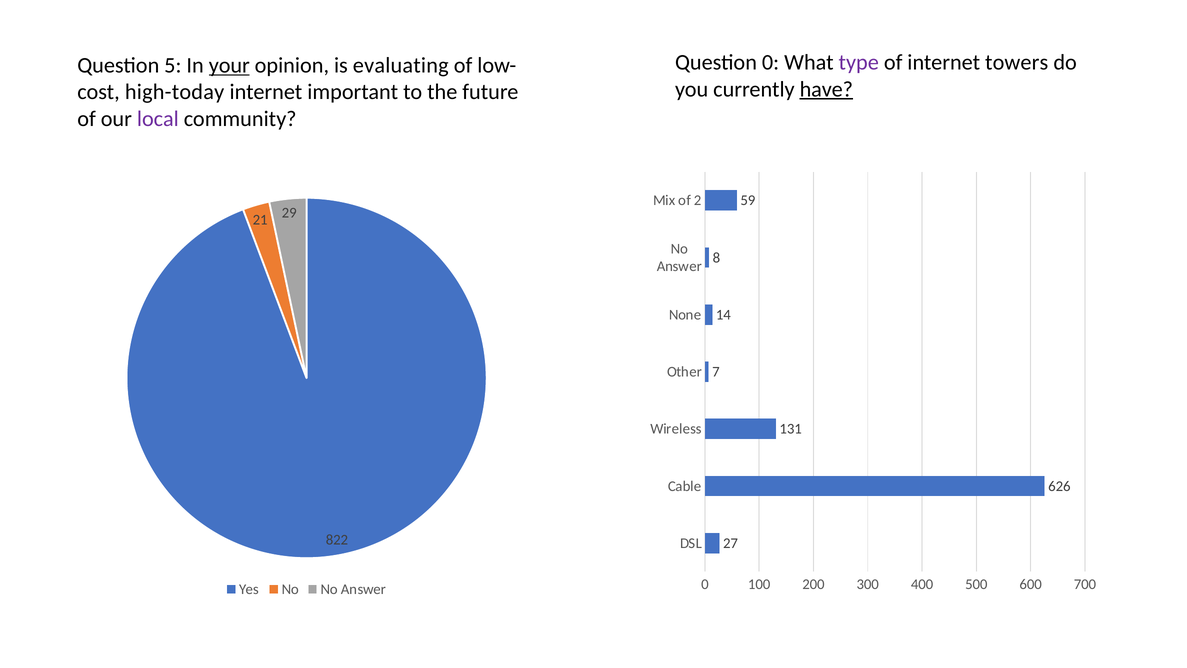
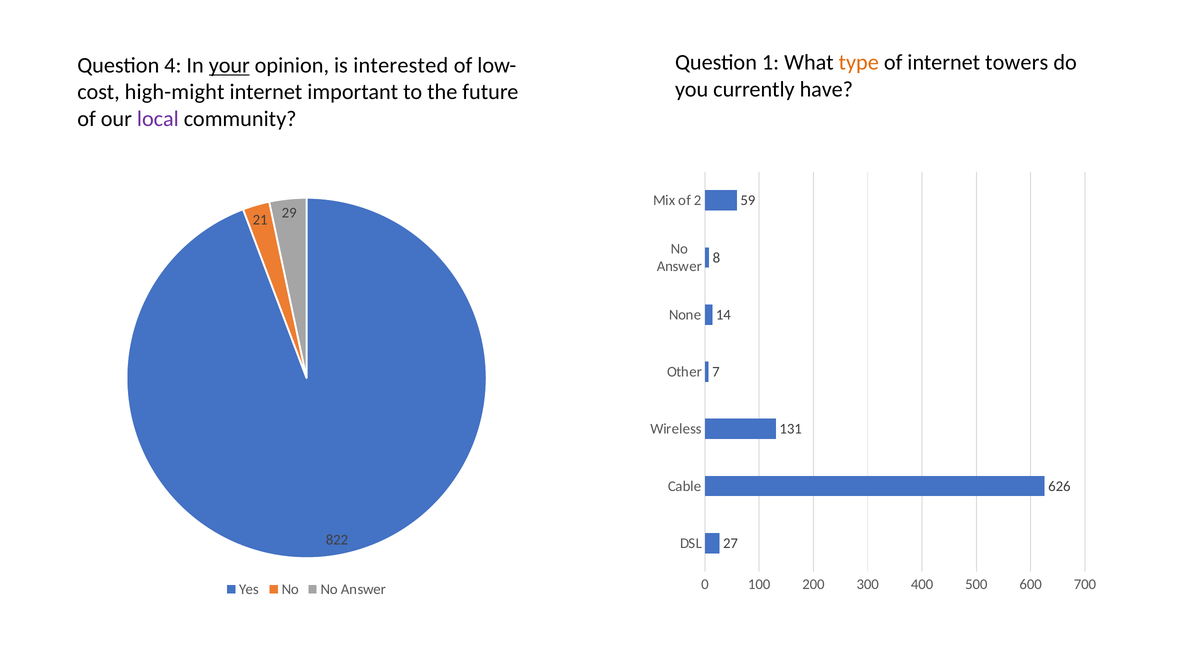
Question 0: 0 -> 1
type colour: purple -> orange
5: 5 -> 4
evaluating: evaluating -> interested
have underline: present -> none
high-today: high-today -> high-might
